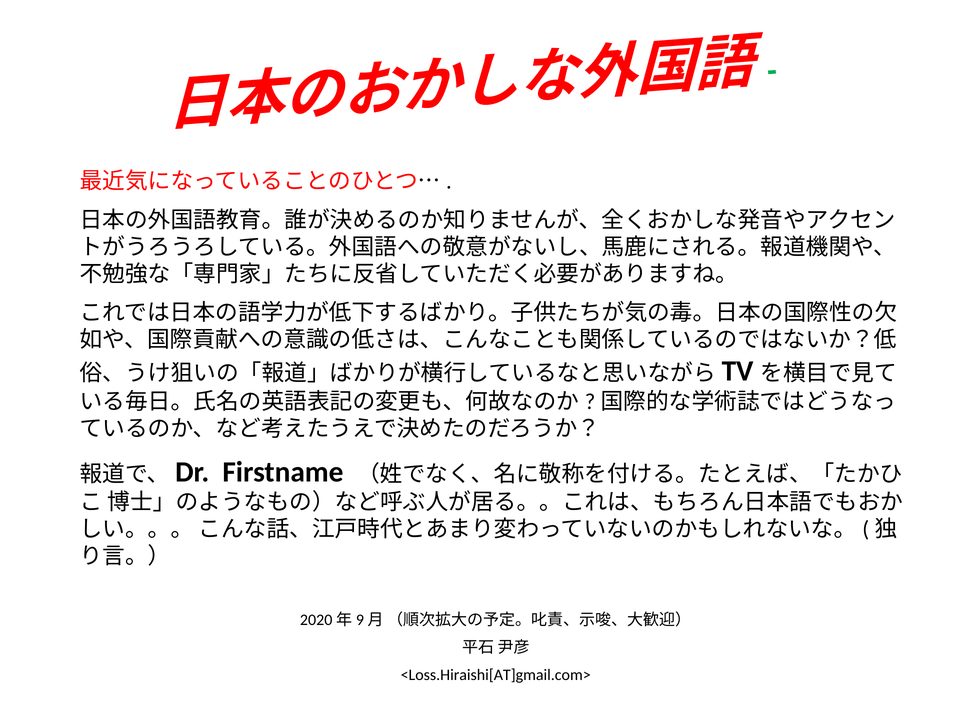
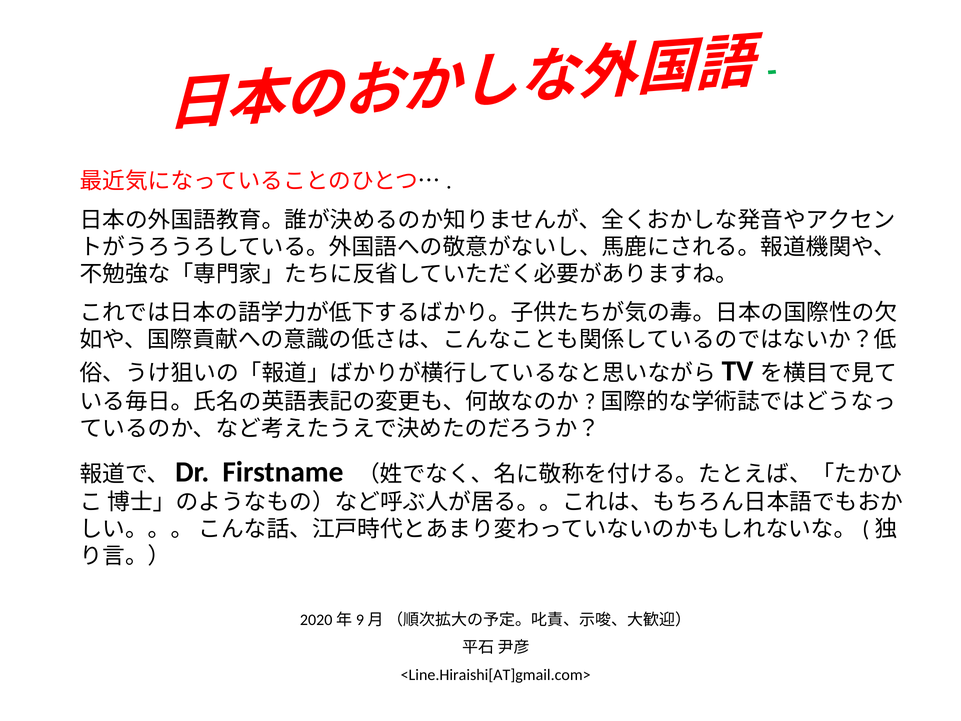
<Loss.Hiraishi[AT]gmail.com>: <Loss.Hiraishi[AT]gmail.com> -> <Line.Hiraishi[AT]gmail.com>
